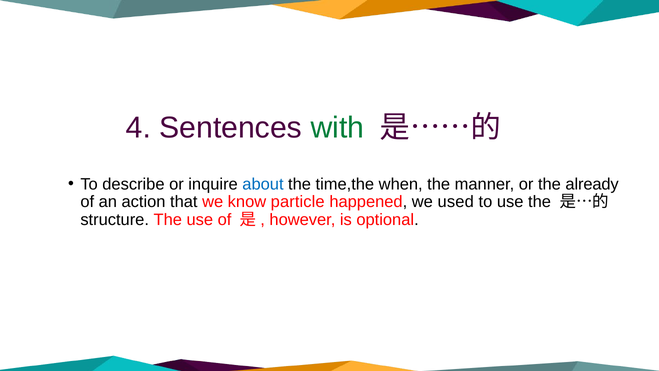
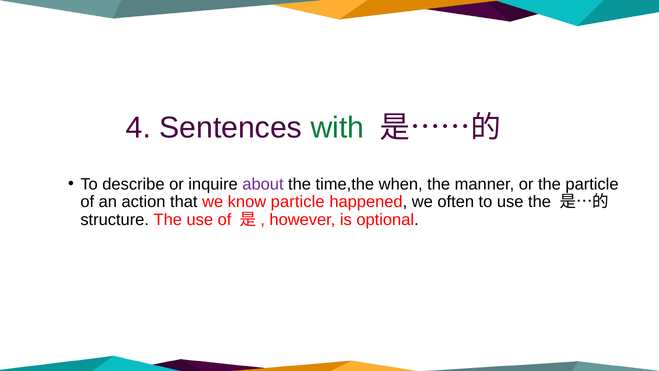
about colour: blue -> purple
the already: already -> particle
used: used -> often
